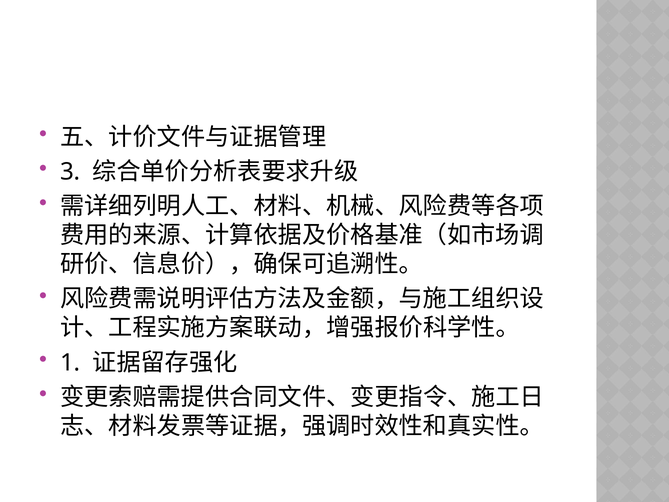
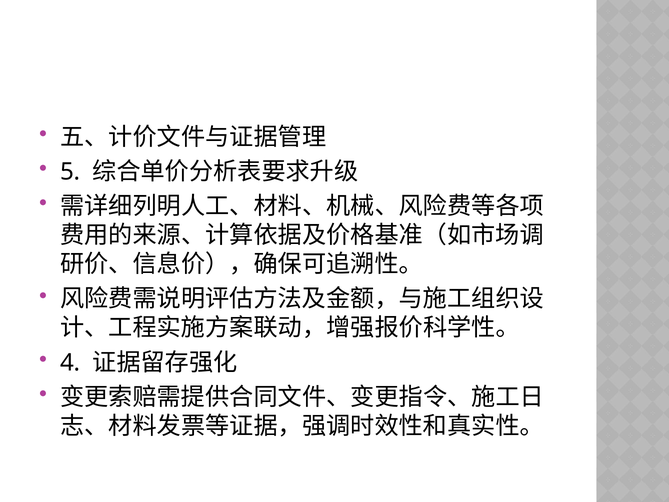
3: 3 -> 5
1: 1 -> 4
